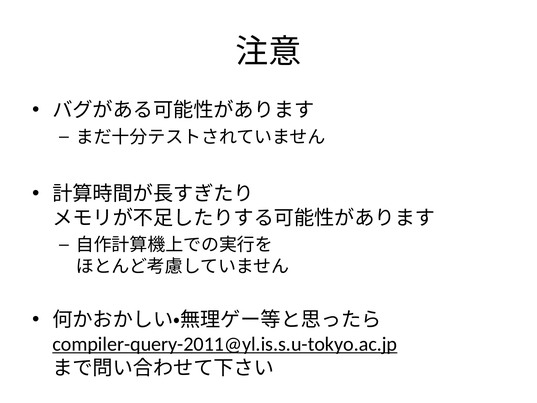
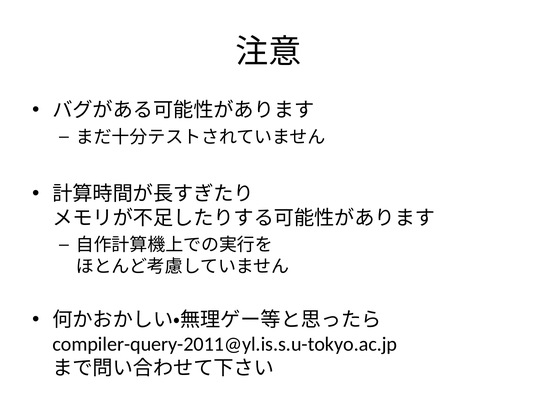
compiler-query-2011@yl.is.s.u-tokyo.ac.jp underline: present -> none
